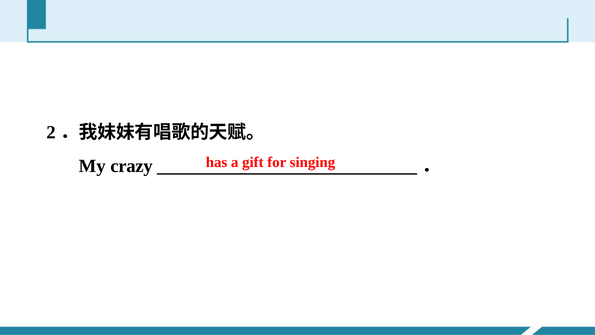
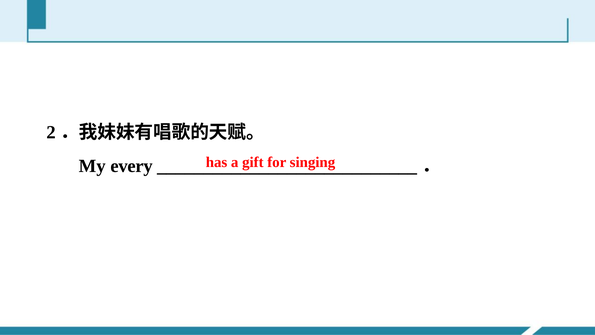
crazy: crazy -> every
